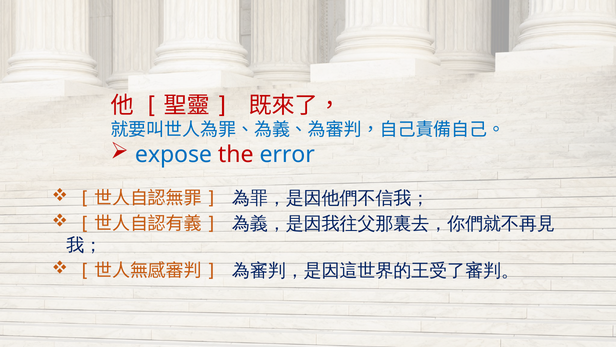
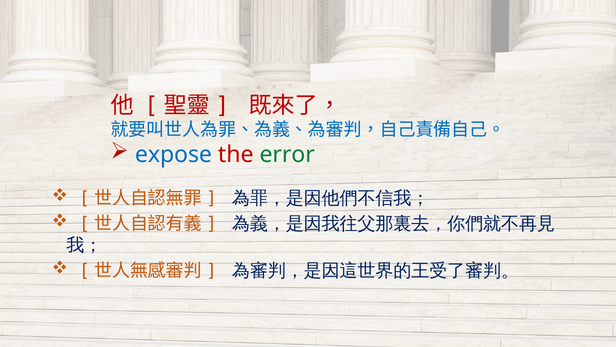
error colour: blue -> green
